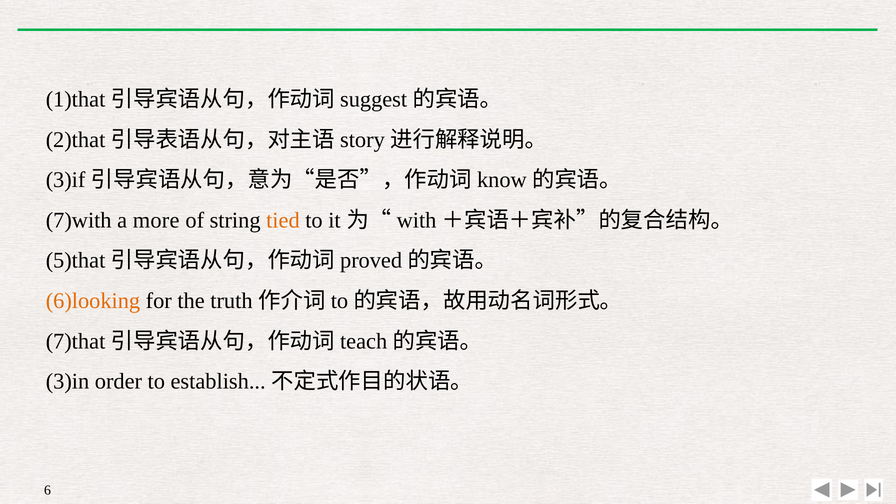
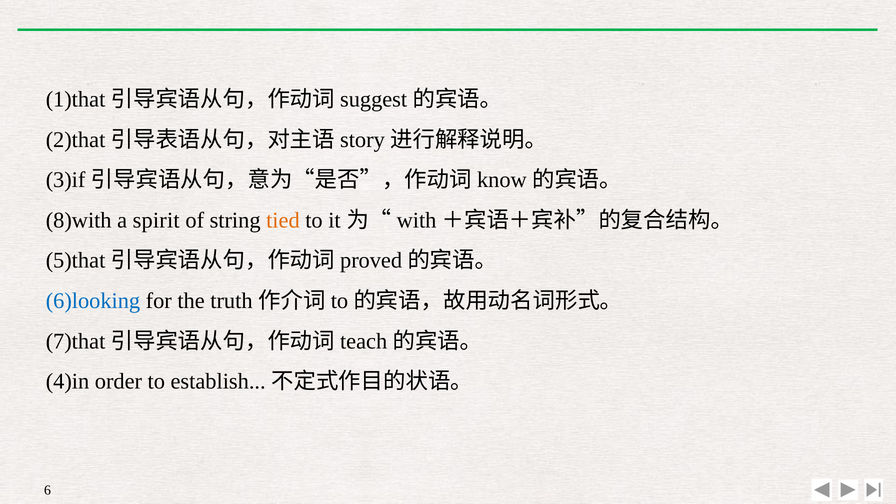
7)with: 7)with -> 8)with
more: more -> spirit
6)looking colour: orange -> blue
3)in: 3)in -> 4)in
